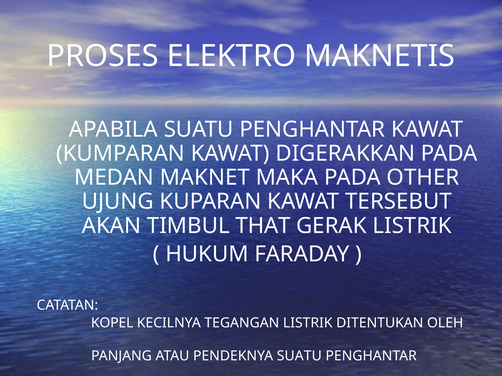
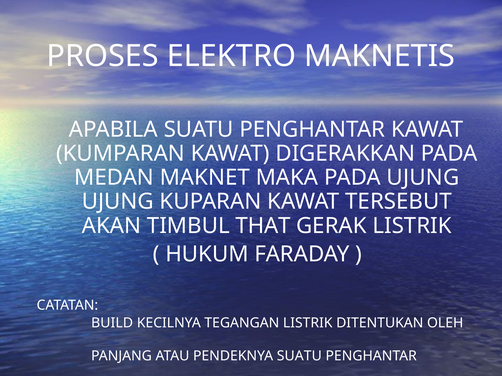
PADA OTHER: OTHER -> UJUNG
KOPEL: KOPEL -> BUILD
